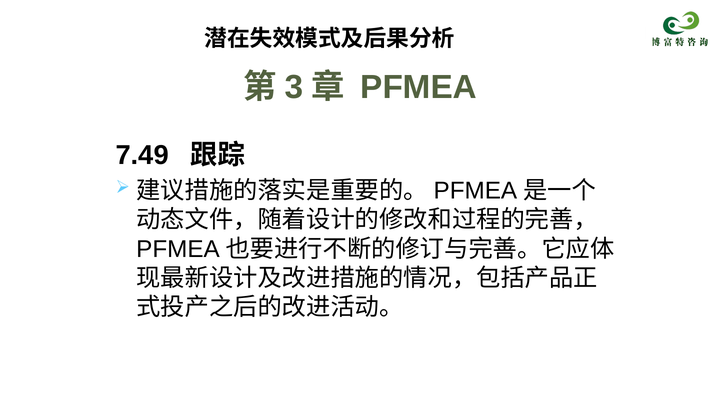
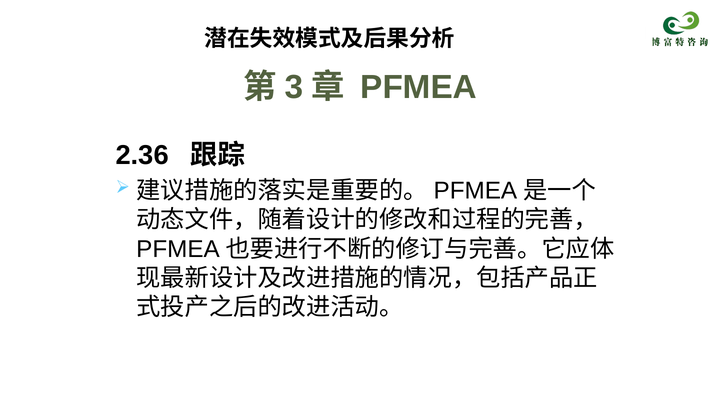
7.49: 7.49 -> 2.36
